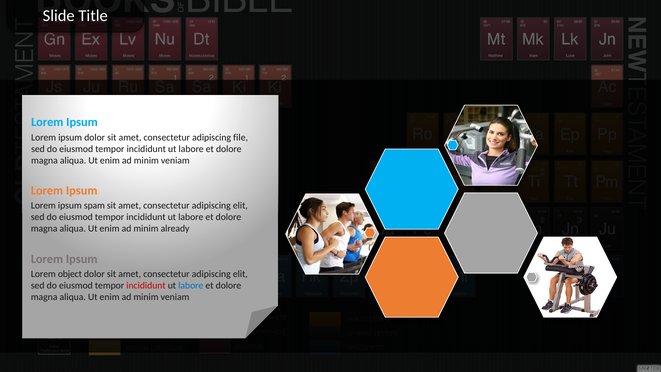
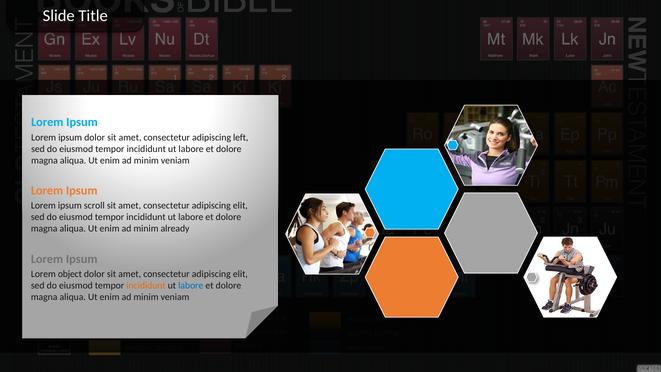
file: file -> left
spam: spam -> scroll
incididunt at (146, 285) colour: red -> orange
